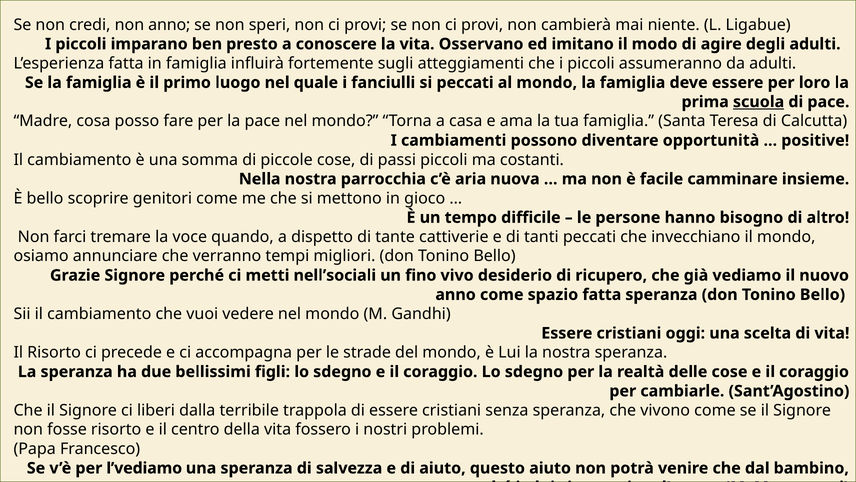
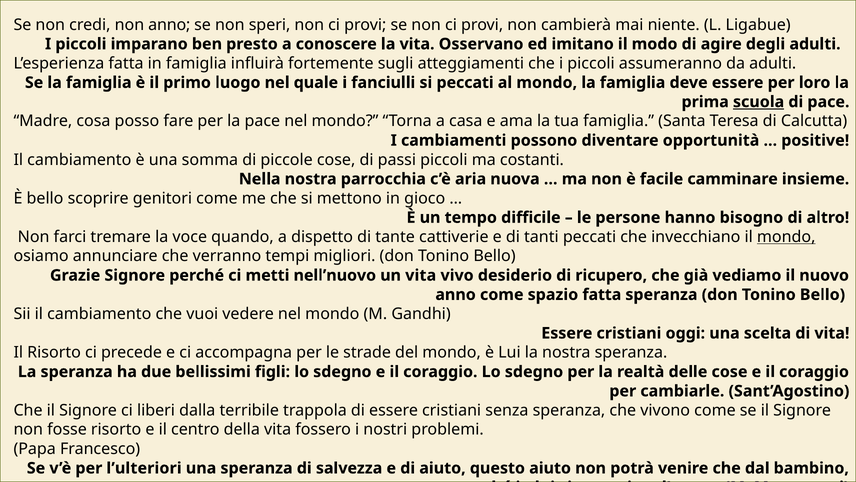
mondo at (786, 237) underline: none -> present
nell’sociali: nell’sociali -> nell’nuovo
un fino: fino -> vita
l’vediamo: l’vediamo -> l’ulteriori
